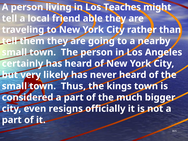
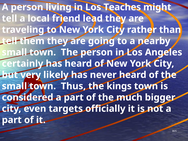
able: able -> lead
resigns: resigns -> targets
